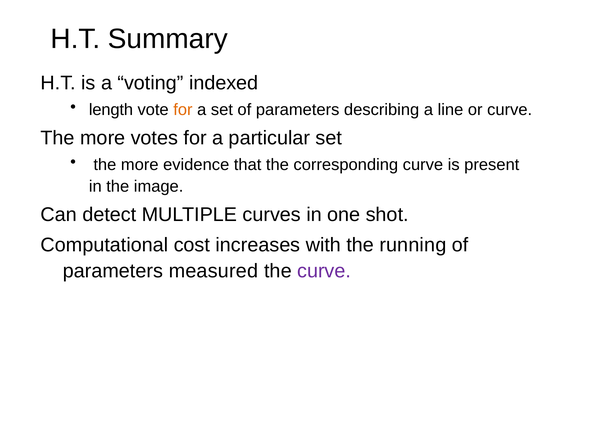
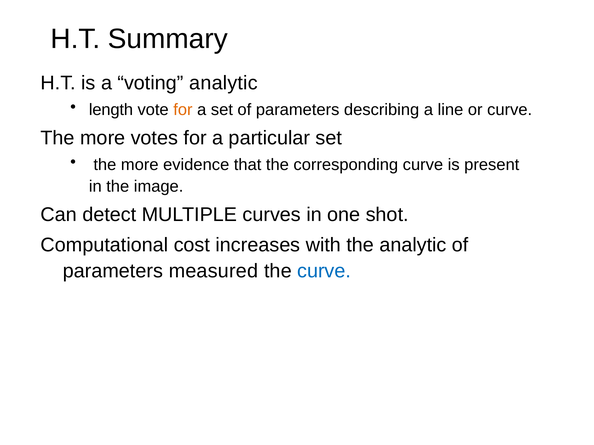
voting indexed: indexed -> analytic
the running: running -> analytic
curve at (324, 271) colour: purple -> blue
